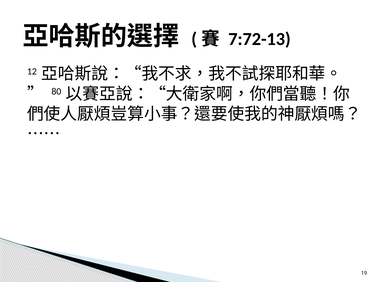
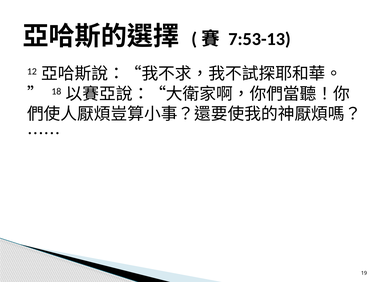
7:72-13: 7:72-13 -> 7:53-13
80: 80 -> 18
